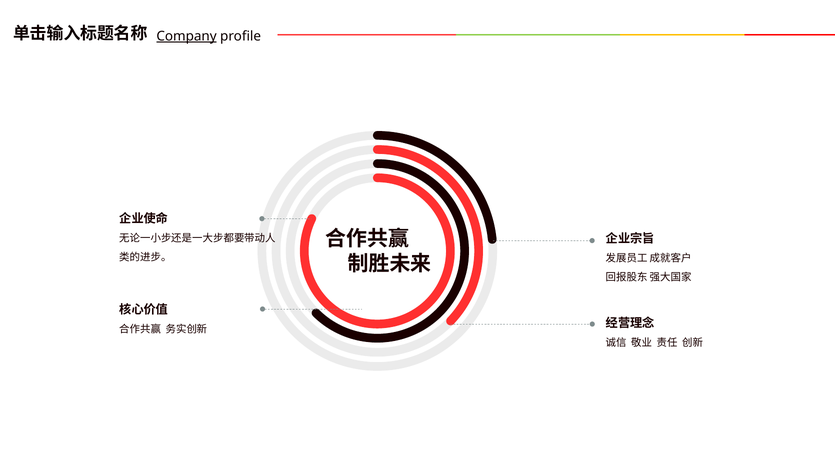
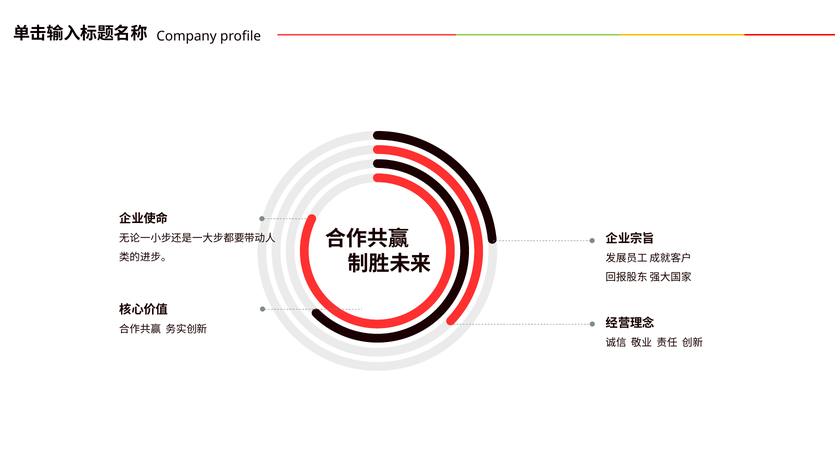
Company underline: present -> none
